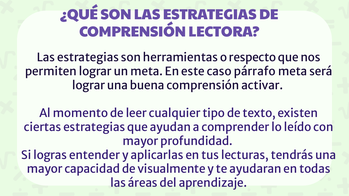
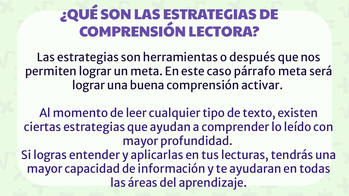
respecto: respecto -> después
visualmente: visualmente -> información
